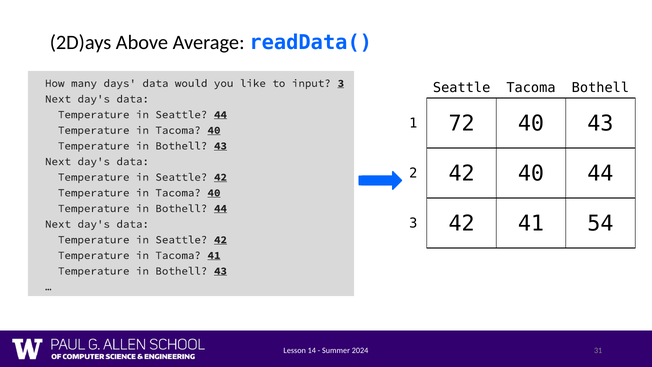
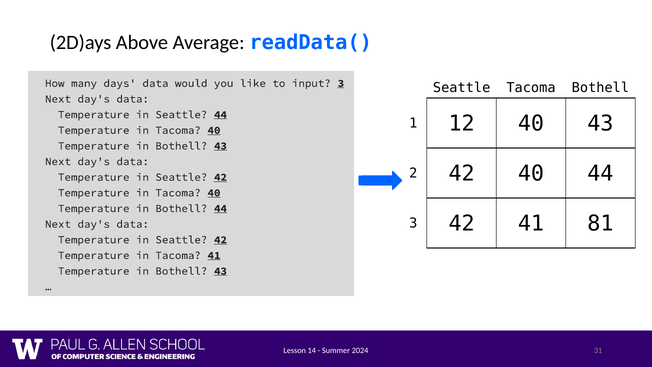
72: 72 -> 12
54: 54 -> 81
